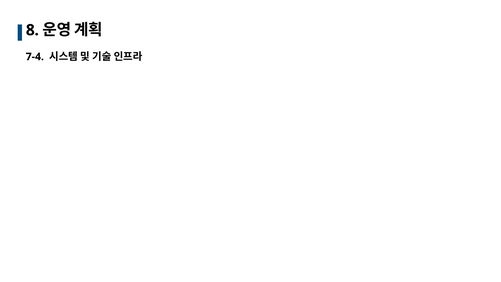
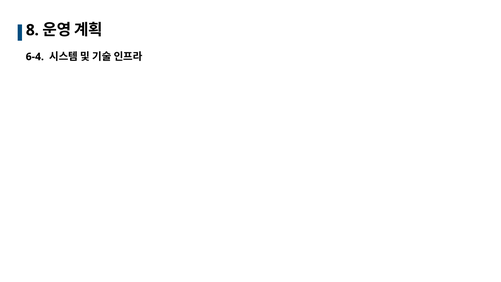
7-4: 7-4 -> 6-4
